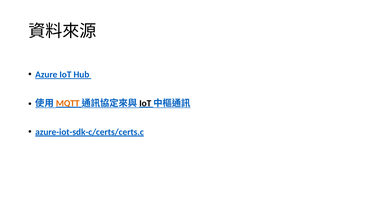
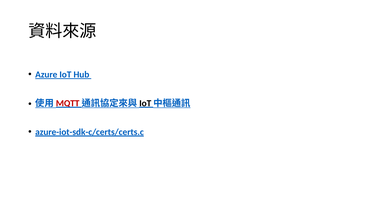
MQTT colour: orange -> red
